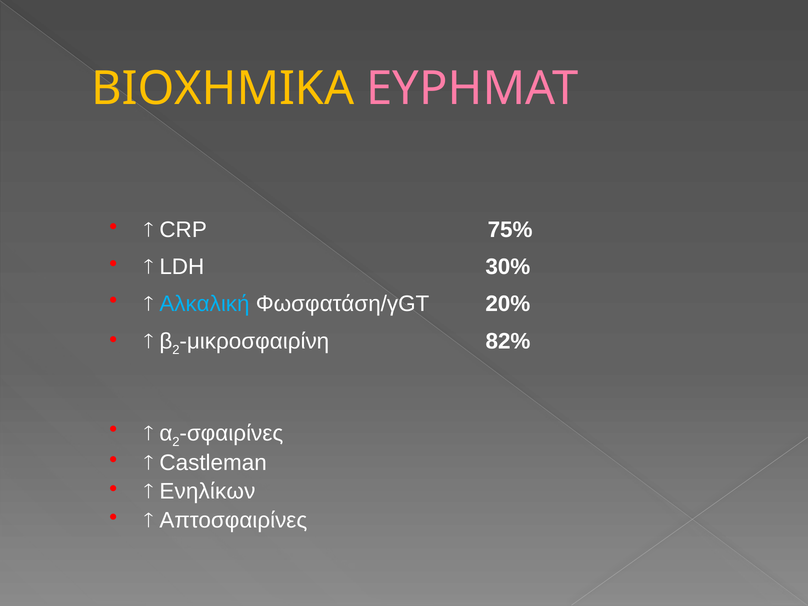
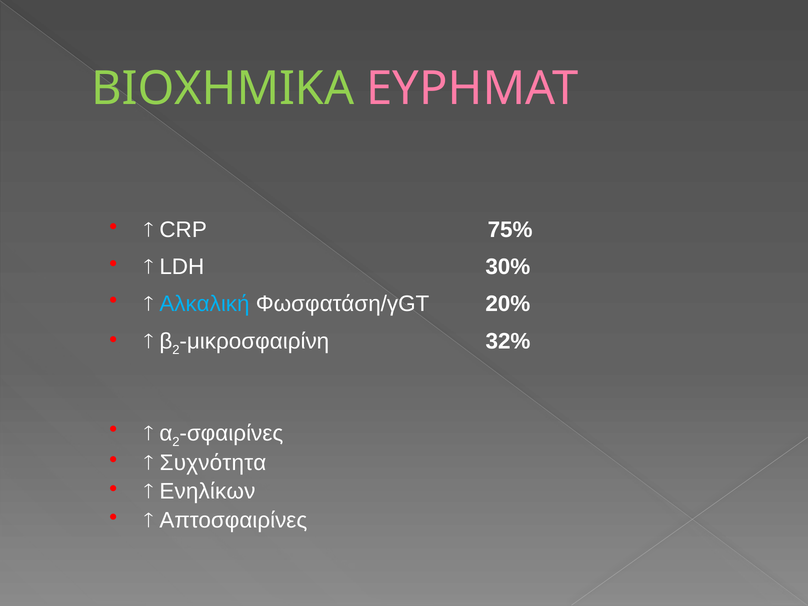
ΒΙΟΧΗΜΙΚΑ colour: yellow -> light green
82%: 82% -> 32%
Castleman: Castleman -> Συχνότητα
